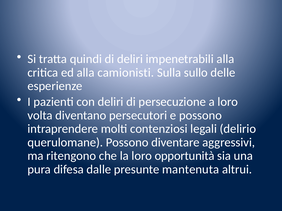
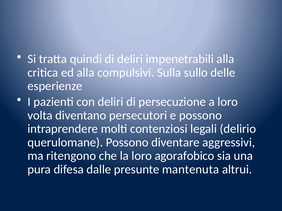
camionisti: camionisti -> compulsivi
opportunità: opportunità -> agorafobico
